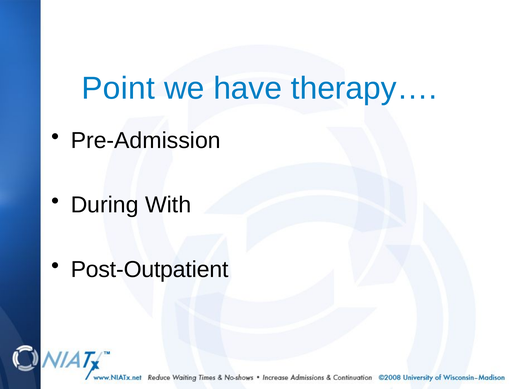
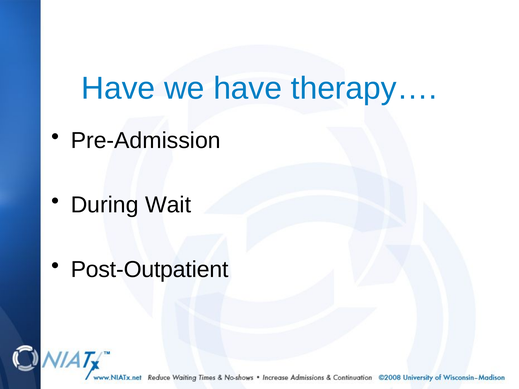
Point at (118, 88): Point -> Have
With: With -> Wait
